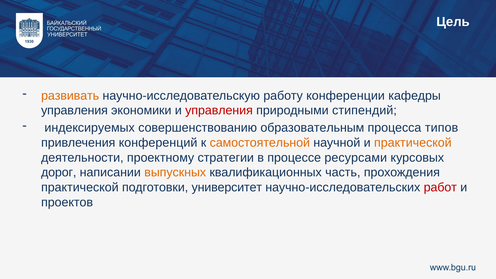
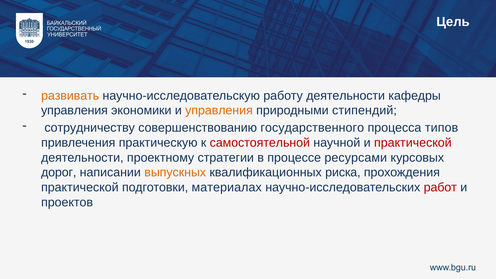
работу конференции: конференции -> деятельности
управления at (219, 110) colour: red -> orange
индексируемых: индексируемых -> сотрудничеству
образовательным: образовательным -> государственного
конференций: конференций -> практическую
самостоятельной colour: orange -> red
практической at (413, 143) colour: orange -> red
часть: часть -> риска
университет: университет -> материалах
